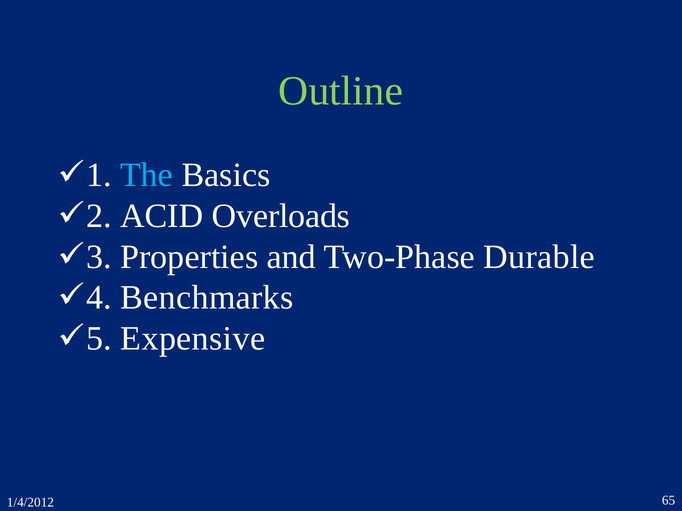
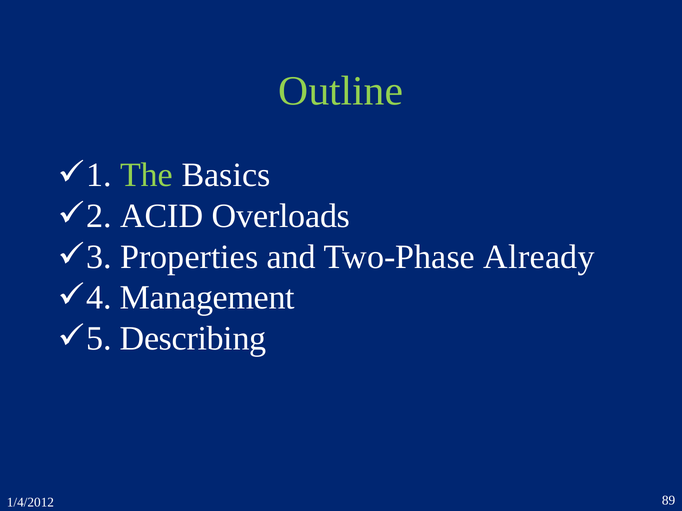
The colour: light blue -> light green
Durable: Durable -> Already
Benchmarks: Benchmarks -> Management
Expensive: Expensive -> Describing
65: 65 -> 89
